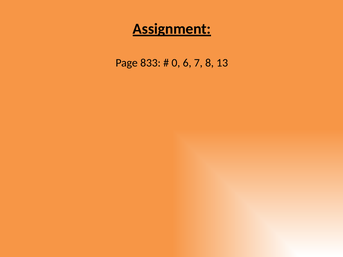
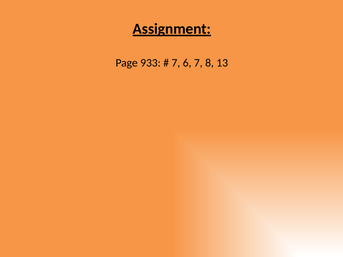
833: 833 -> 933
0 at (176, 63): 0 -> 7
